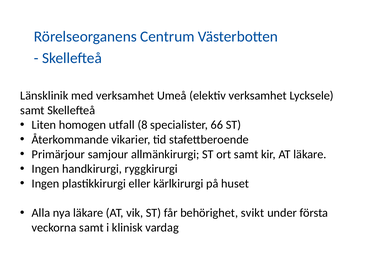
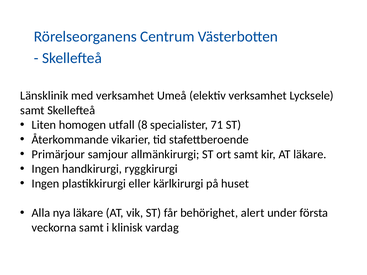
66: 66 -> 71
svikt: svikt -> alert
